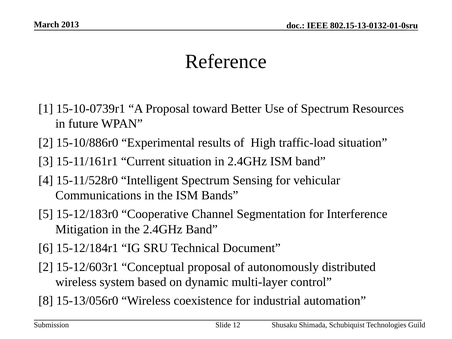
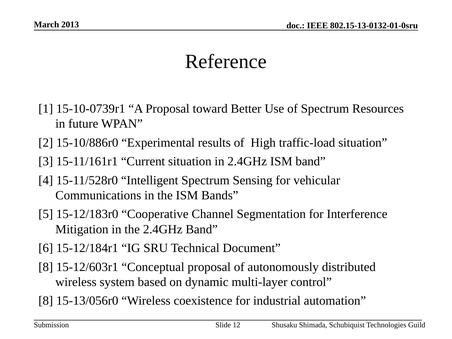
2 at (46, 267): 2 -> 8
